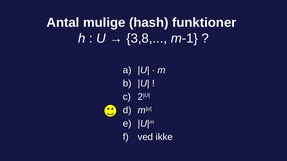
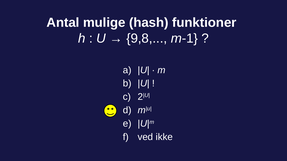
3,8: 3,8 -> 9,8
